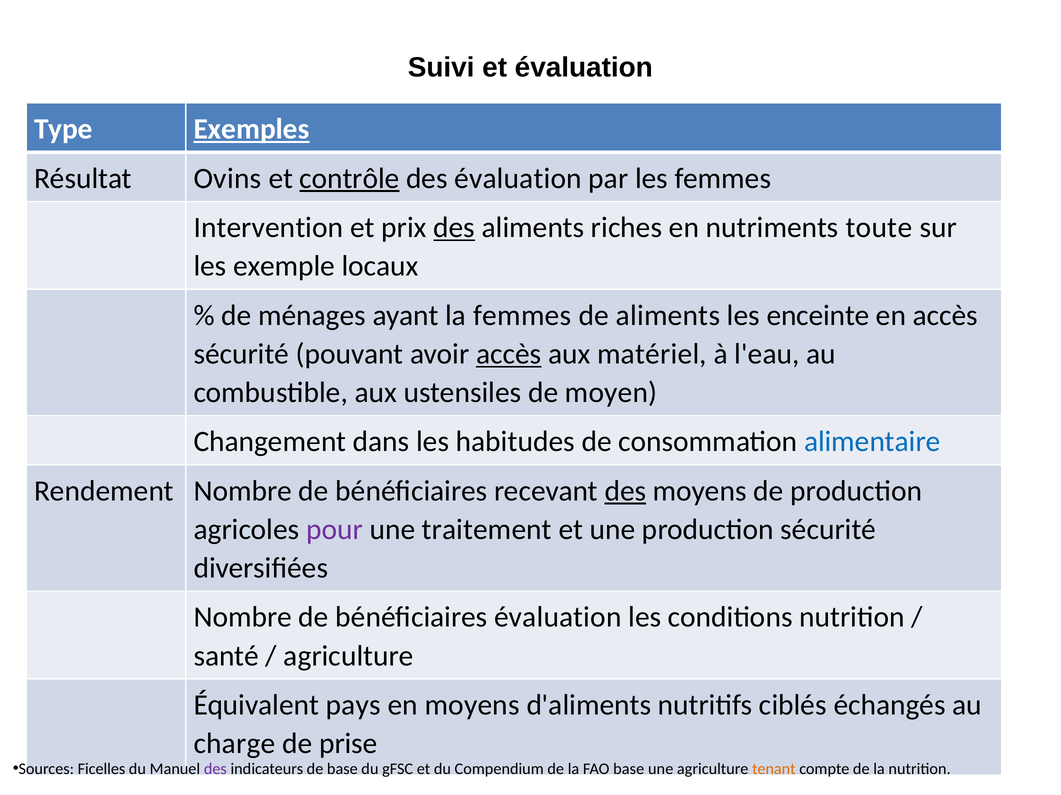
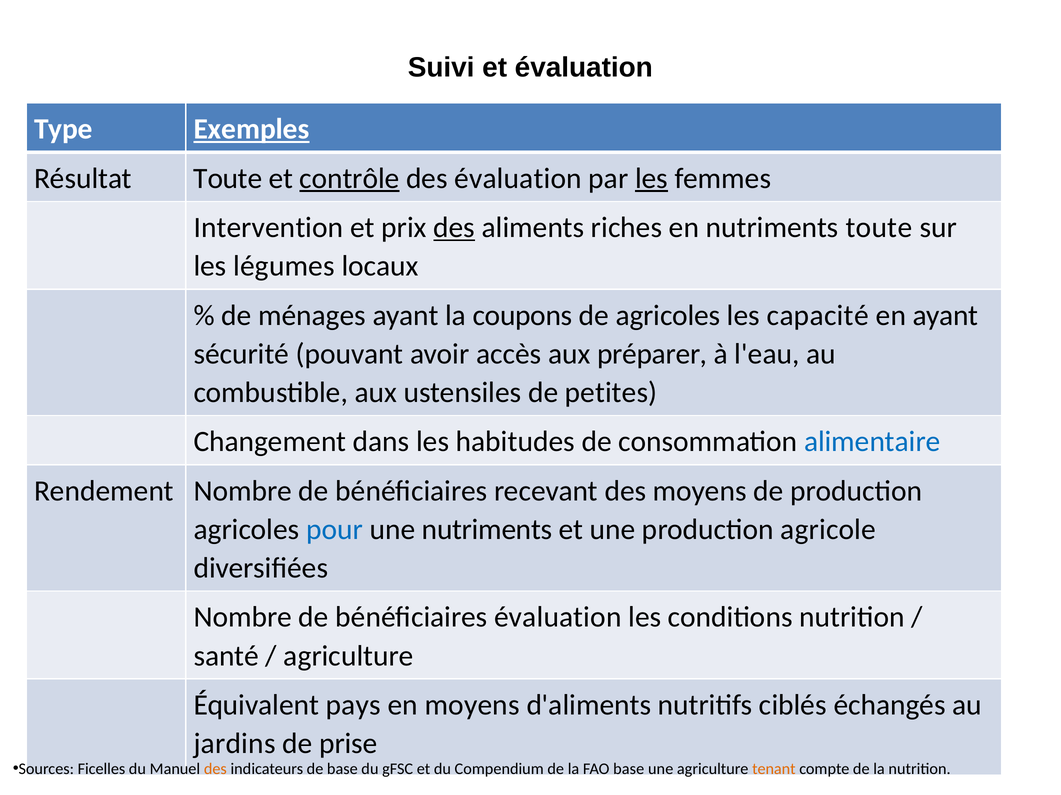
Résultat Ovins: Ovins -> Toute
les at (652, 179) underline: none -> present
exemple: exemple -> légumes
la femmes: femmes -> coupons
de aliments: aliments -> agricoles
enceinte: enceinte -> capacité
en accès: accès -> ayant
accès at (509, 354) underline: present -> none
matériel: matériel -> préparer
moyen: moyen -> petites
des at (625, 491) underline: present -> none
pour colour: purple -> blue
une traitement: traitement -> nutriments
production sécurité: sécurité -> agricole
charge: charge -> jardins
des at (215, 769) colour: purple -> orange
